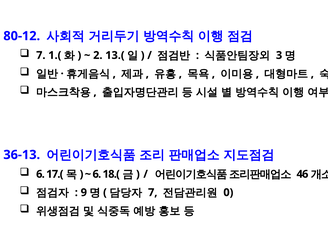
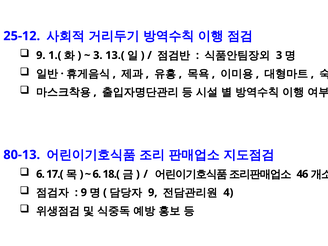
80-12: 80-12 -> 25-12
7 at (41, 55): 7 -> 9
2 at (98, 55): 2 -> 3
36-13: 36-13 -> 80-13
7 at (153, 192): 7 -> 9
0: 0 -> 4
